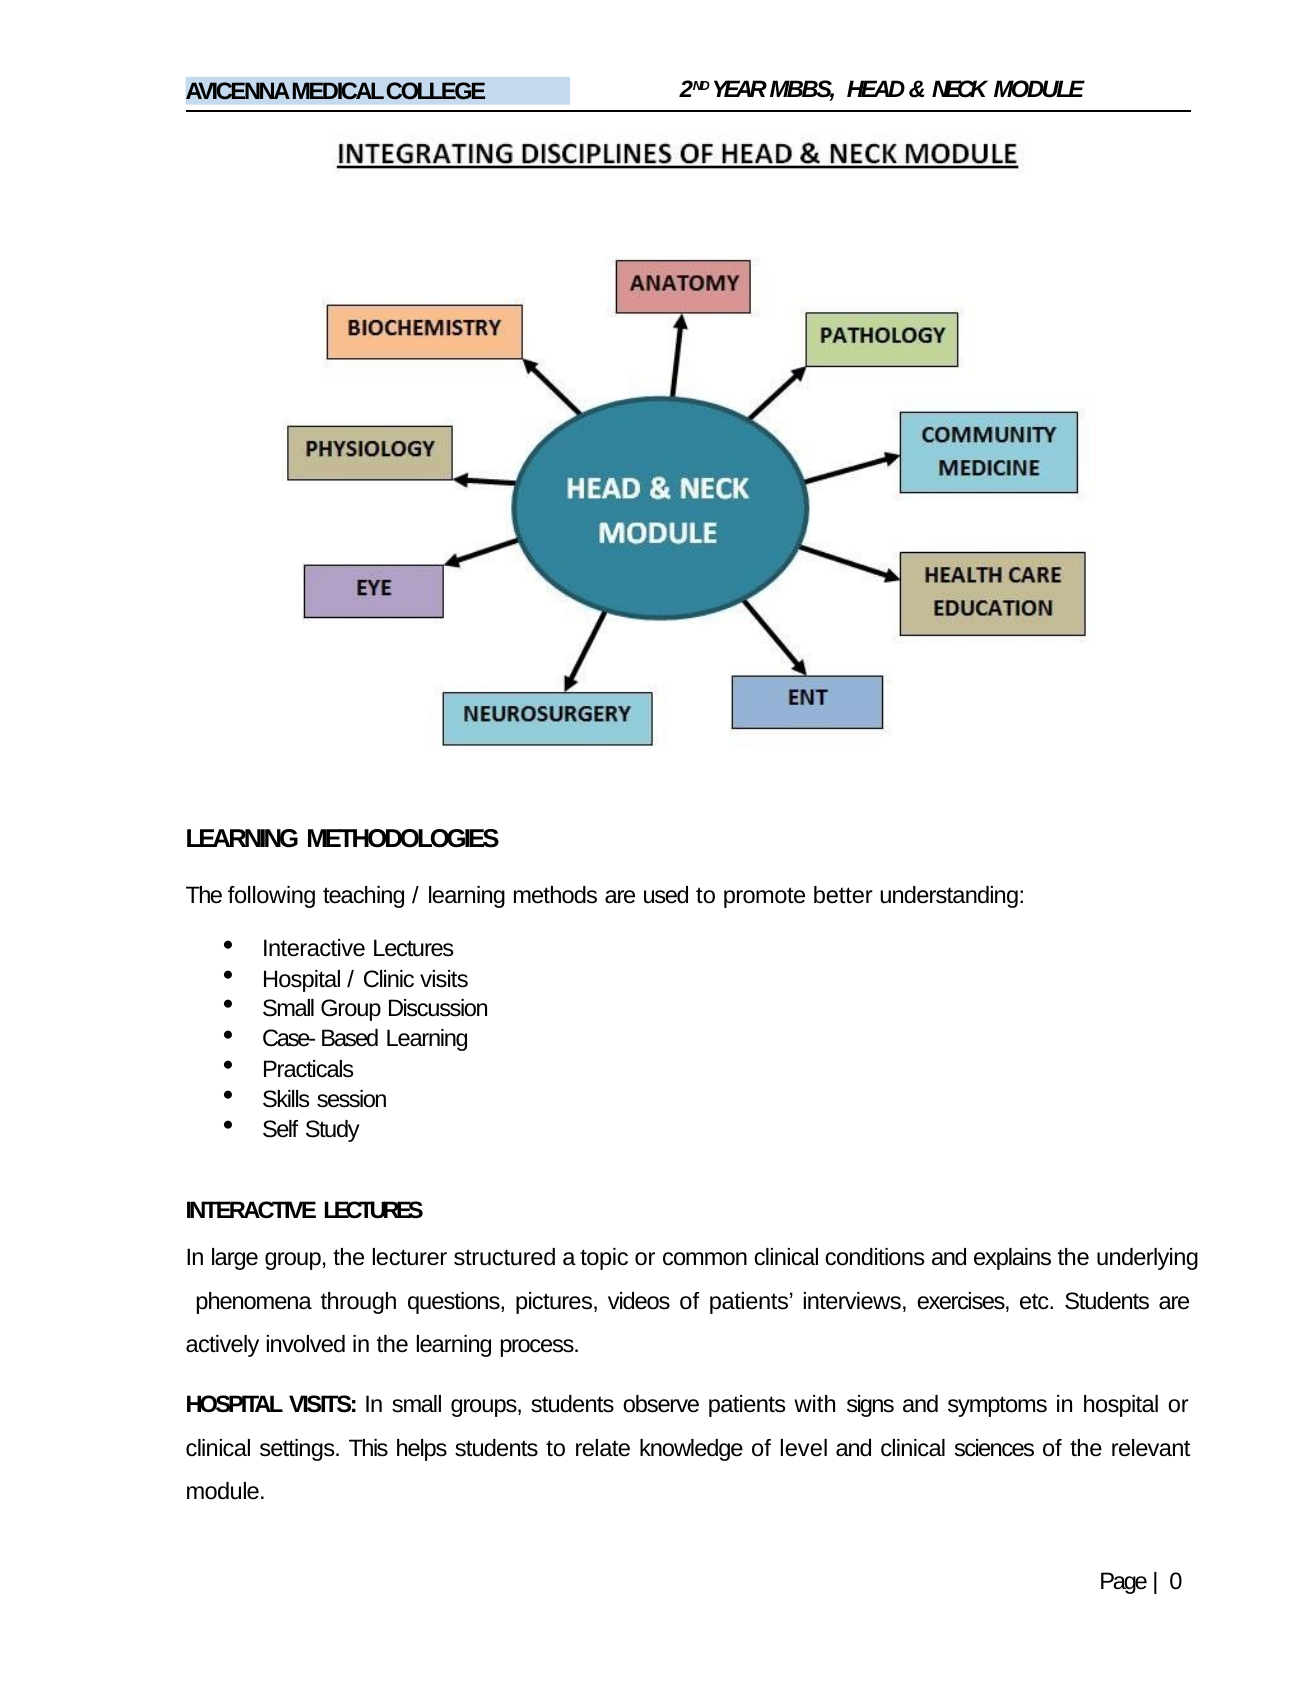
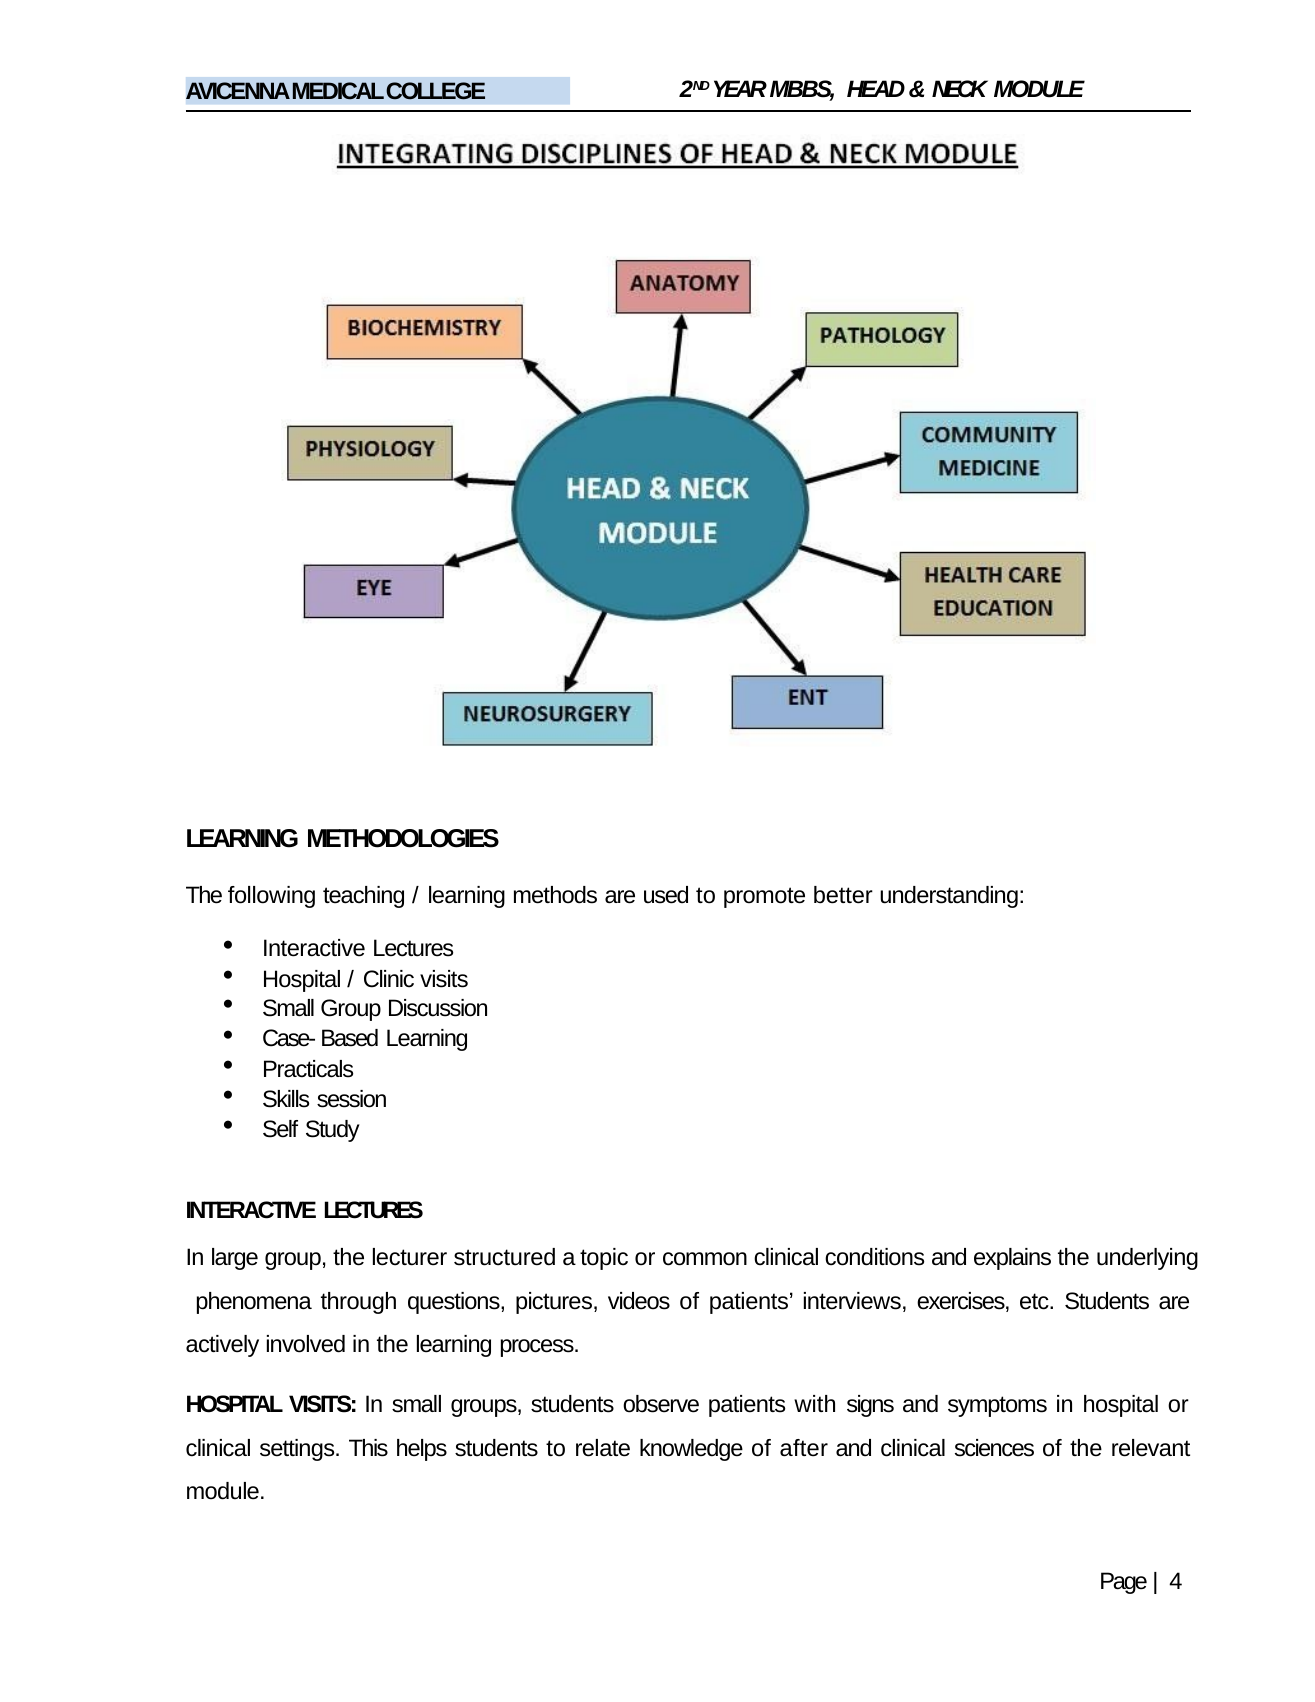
level: level -> after
0: 0 -> 4
